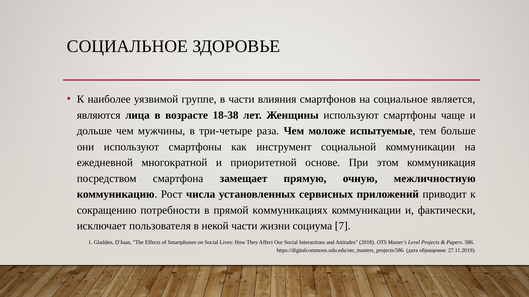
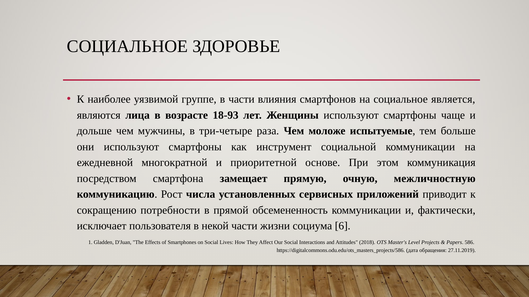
18-38: 18-38 -> 18-93
коммуникациях: коммуникациях -> обсемененность
7: 7 -> 6
